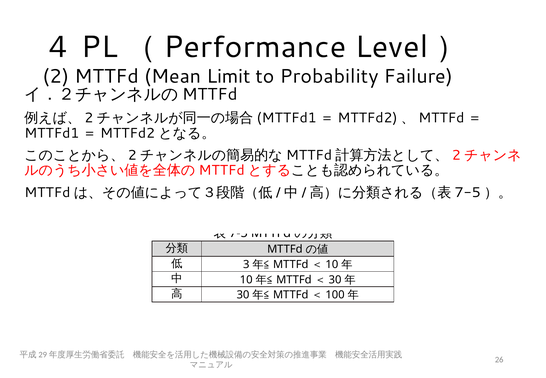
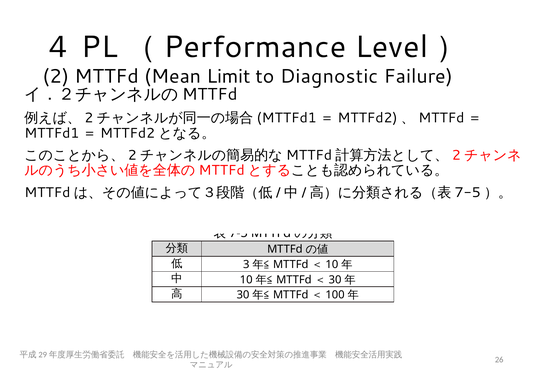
Probability: Probability -> Diagnostic
